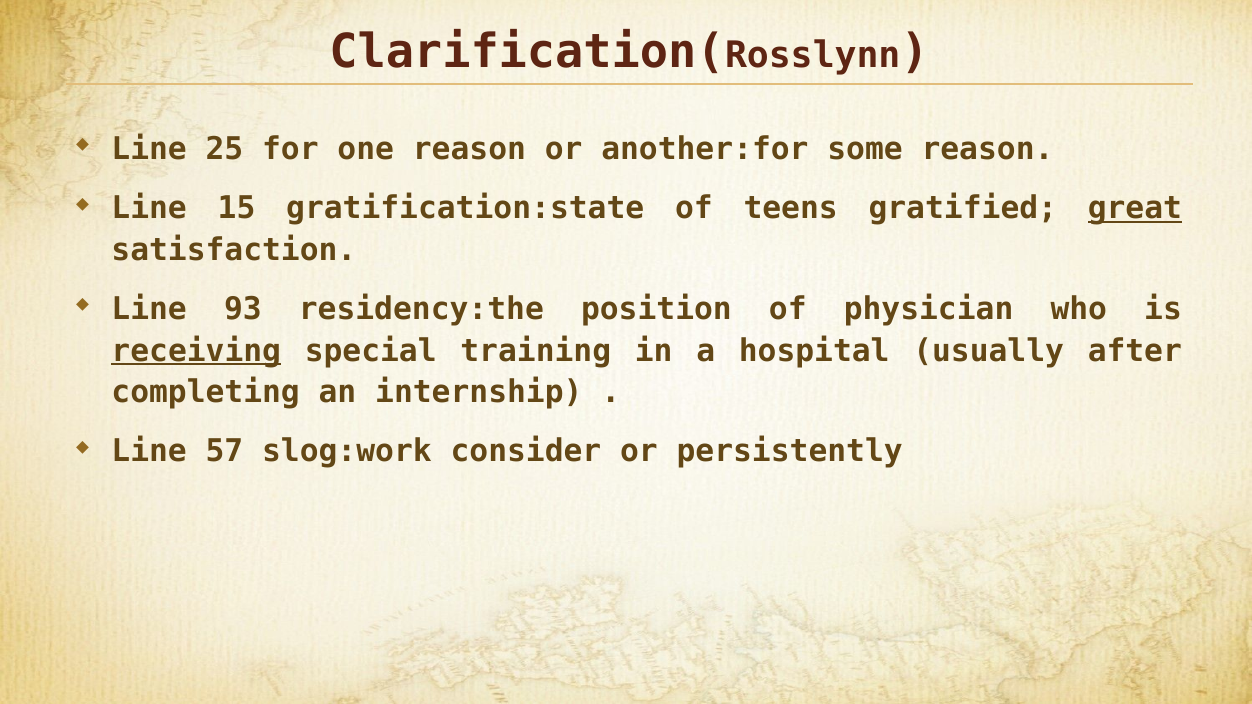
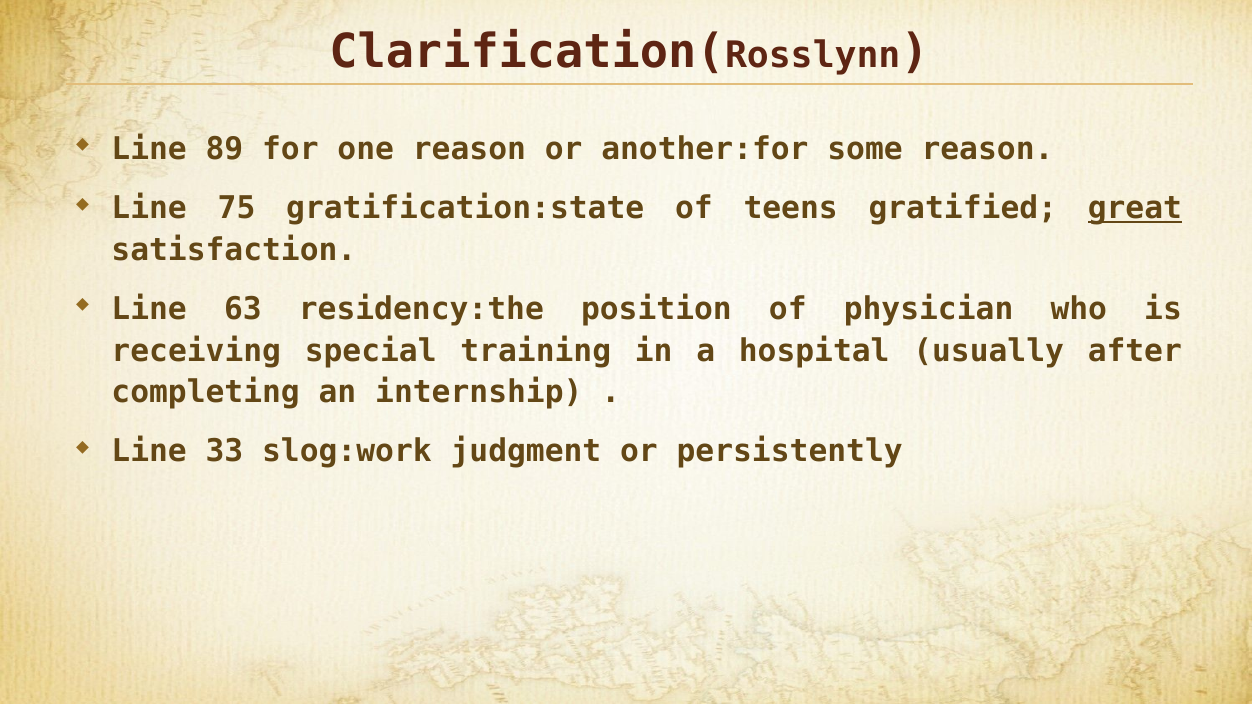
25: 25 -> 89
15: 15 -> 75
93: 93 -> 63
receiving underline: present -> none
57: 57 -> 33
consider: consider -> judgment
